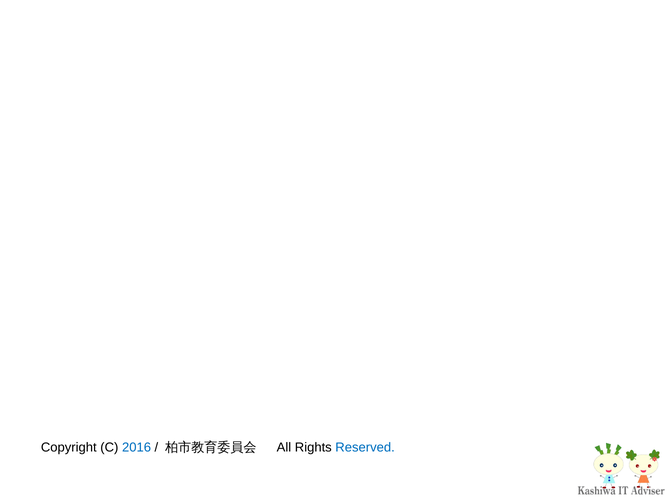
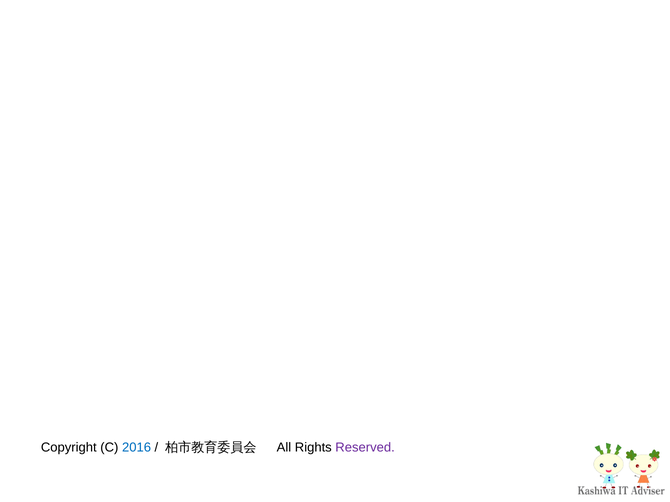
Reserved colour: blue -> purple
